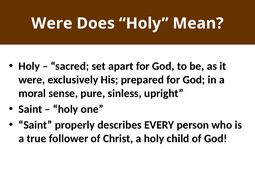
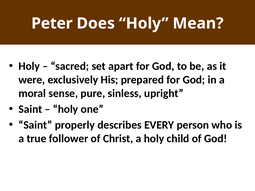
Were at (52, 23): Were -> Peter
